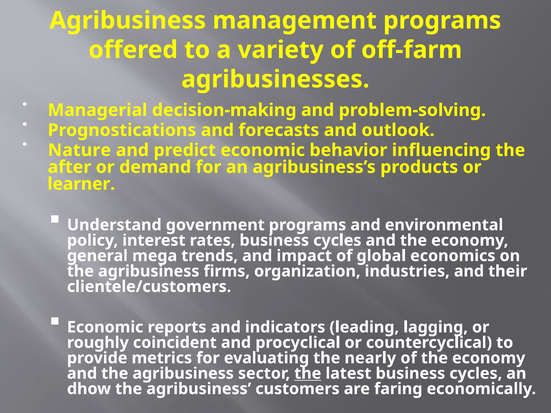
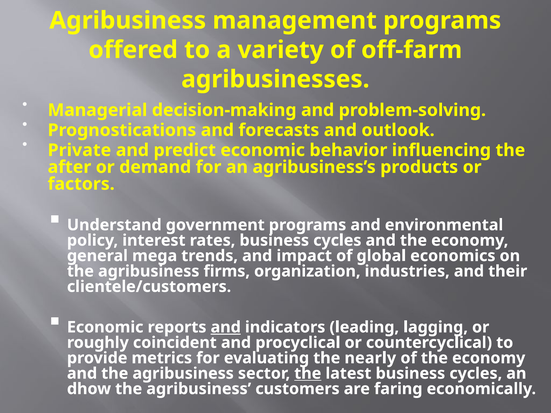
Nature: Nature -> Private
learner: learner -> factors
and at (226, 327) underline: none -> present
